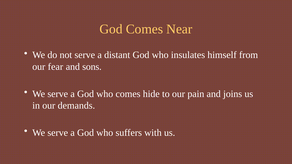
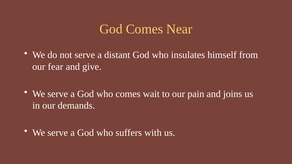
sons: sons -> give
hide: hide -> wait
